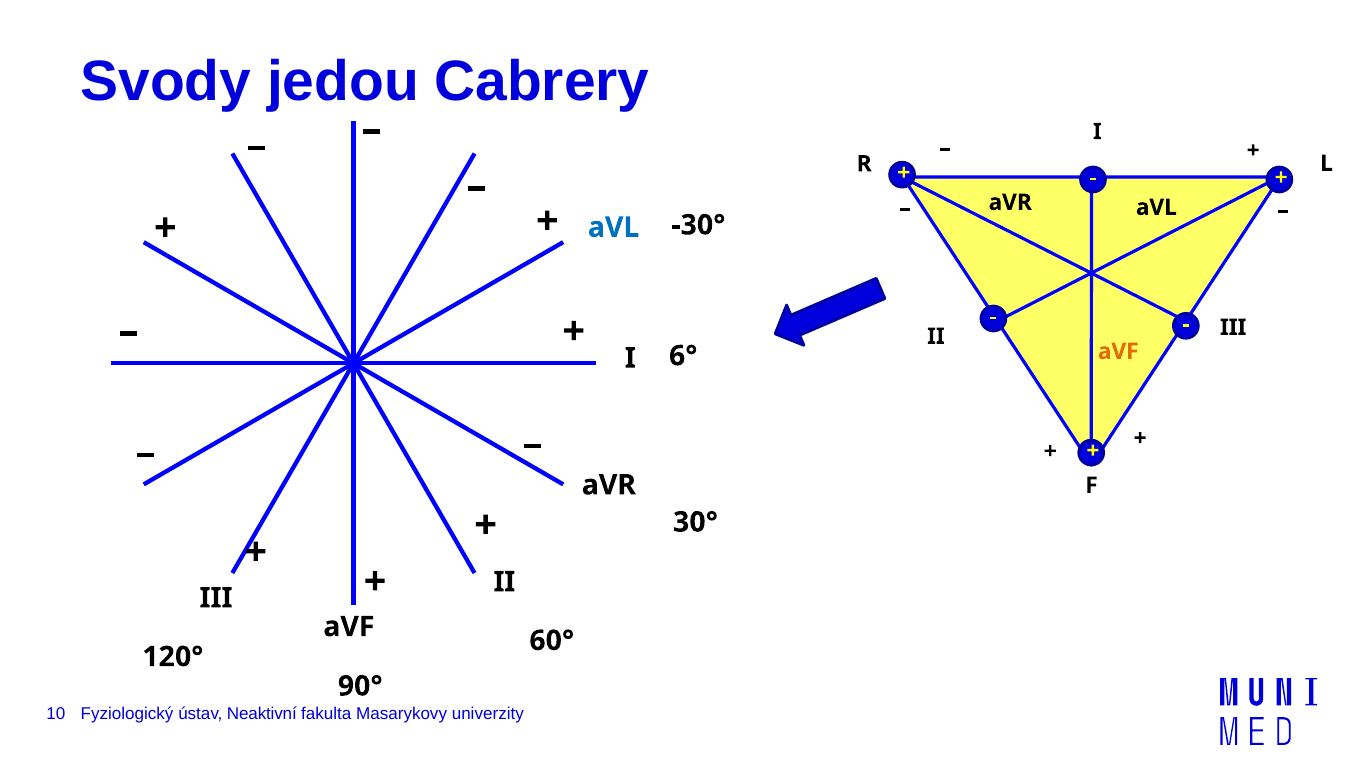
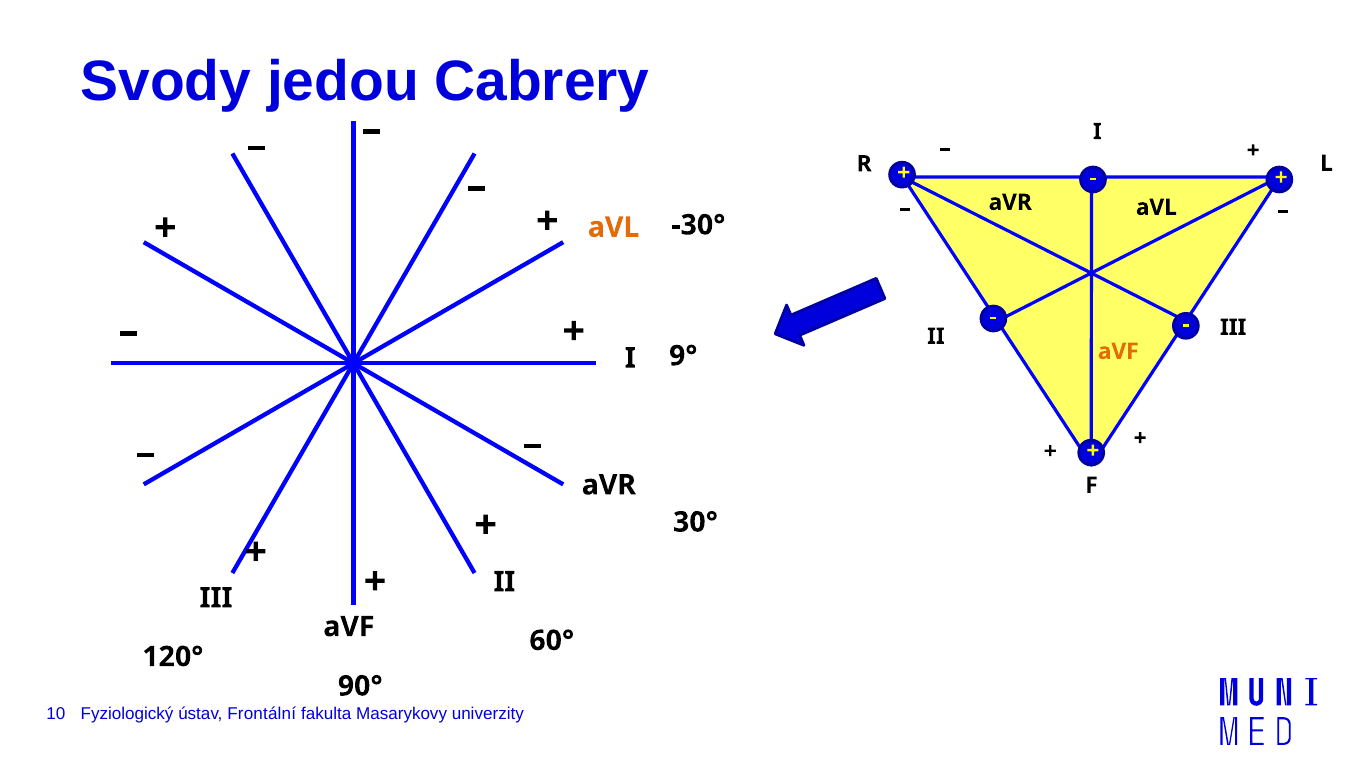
aVL at (614, 227) colour: blue -> orange
6°: 6° -> 9°
Neaktivní: Neaktivní -> Frontální
